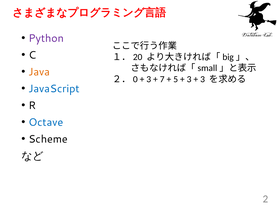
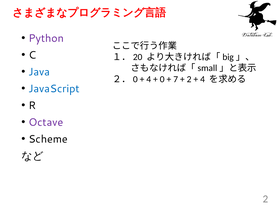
Java colour: orange -> blue
3 at (149, 79): 3 -> 4
7: 7 -> 0
5: 5 -> 7
3 at (189, 79): 3 -> 2
3 at (203, 79): 3 -> 4
Octave colour: blue -> purple
